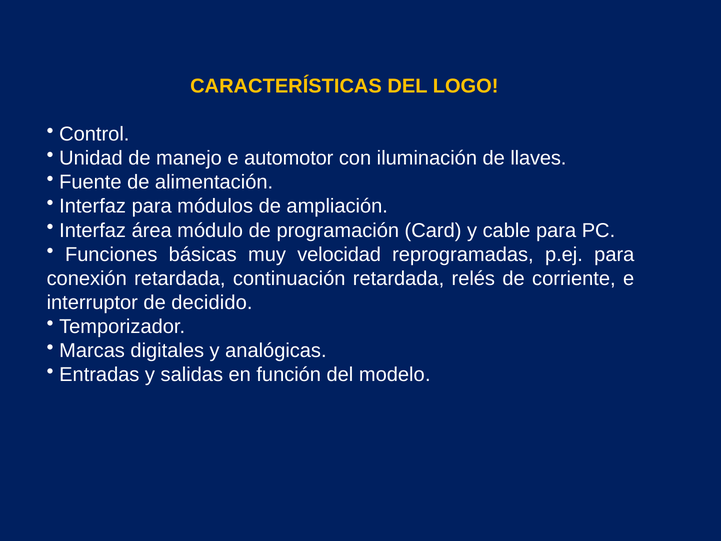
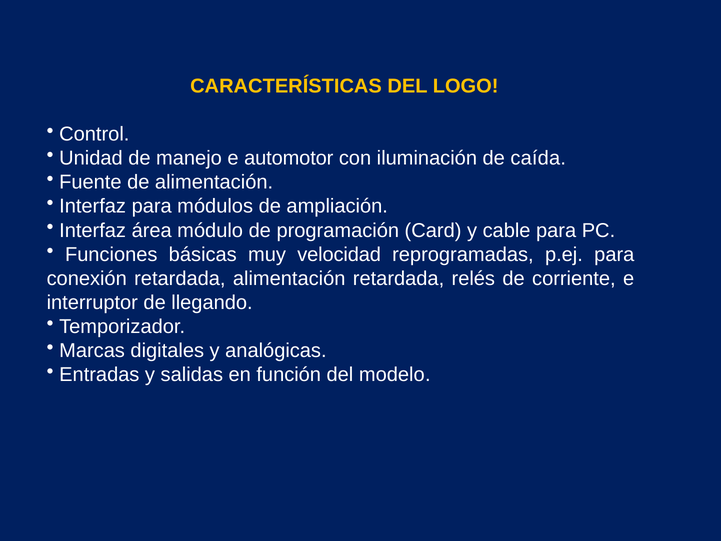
llaves: llaves -> caída
retardada continuación: continuación -> alimentación
decidido: decidido -> llegando
